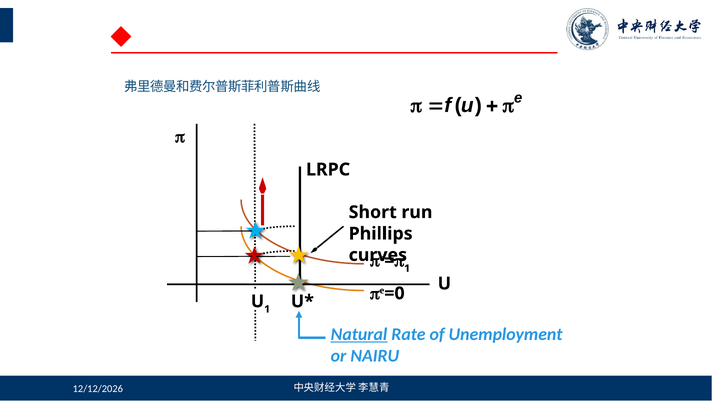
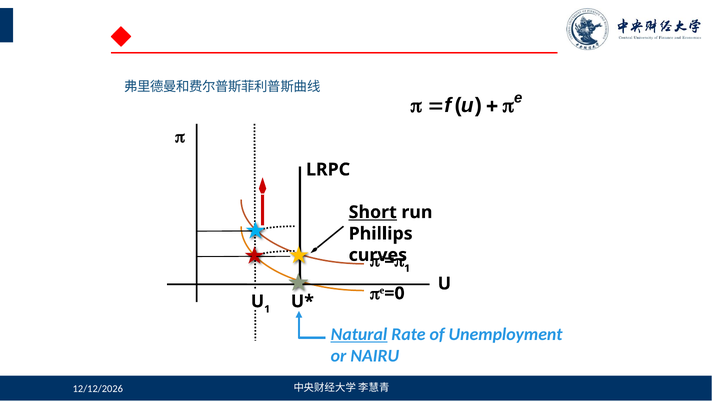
Short underline: none -> present
